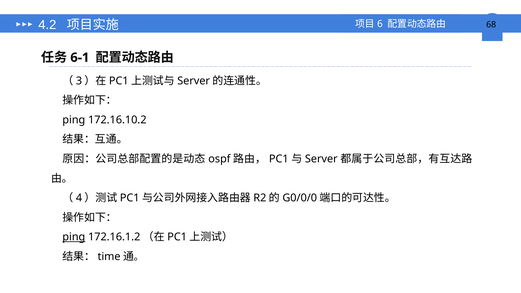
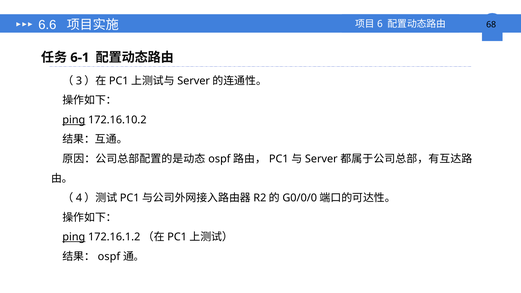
4.2: 4.2 -> 6.6
ping at (74, 120) underline: none -> present
time at (109, 257): time -> ospf
